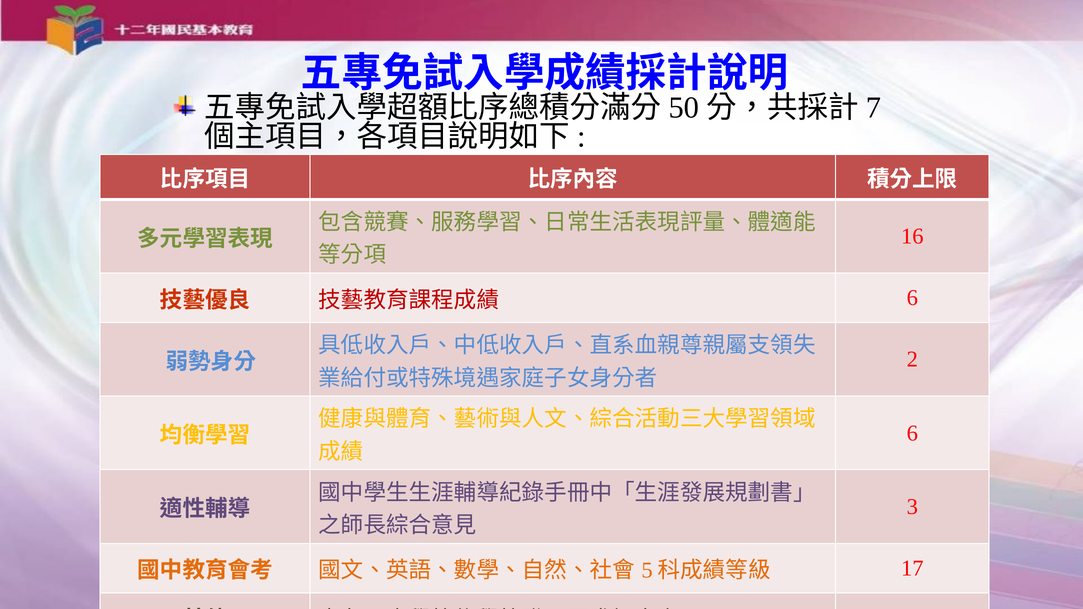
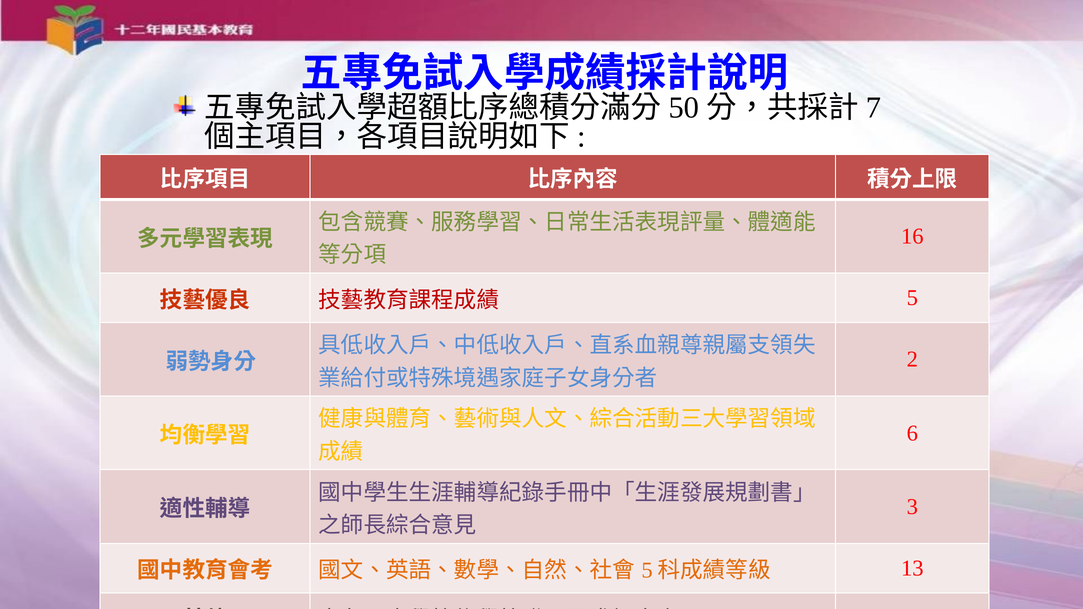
6 at (912, 298): 6 -> 5
17: 17 -> 13
